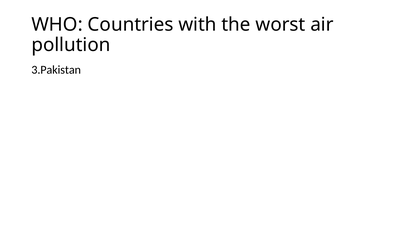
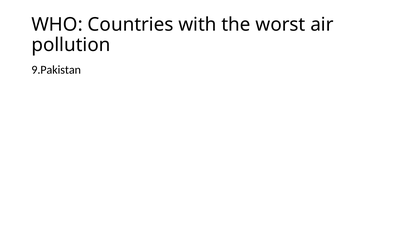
3.Pakistan: 3.Pakistan -> 9.Pakistan
